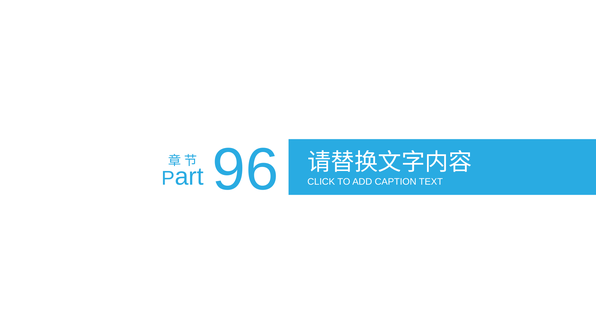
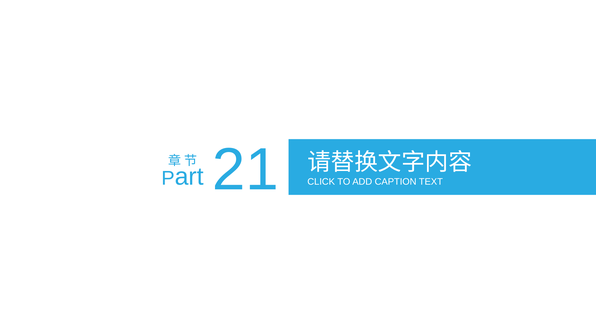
96: 96 -> 21
